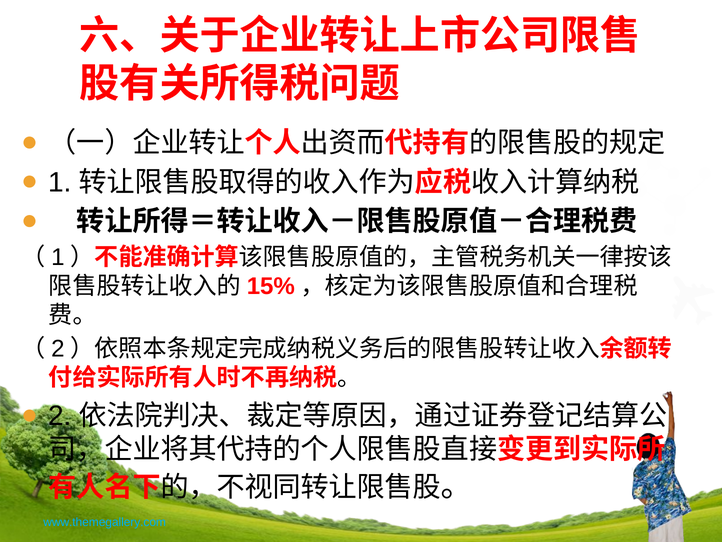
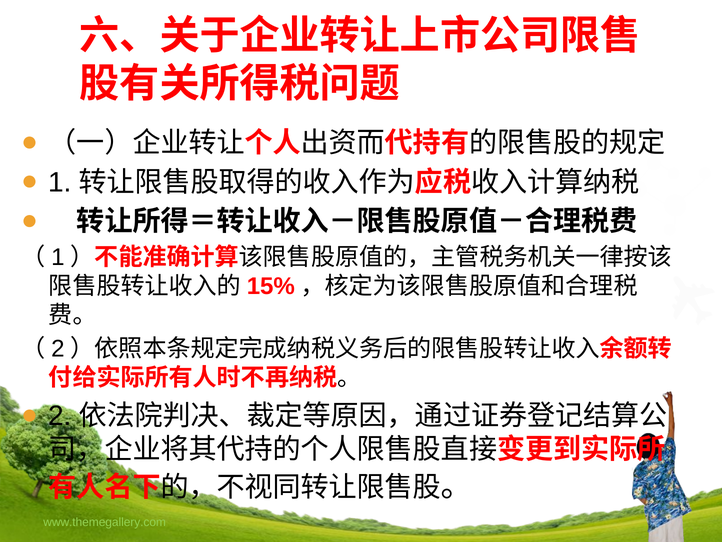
www.themegallery.com colour: light blue -> light green
